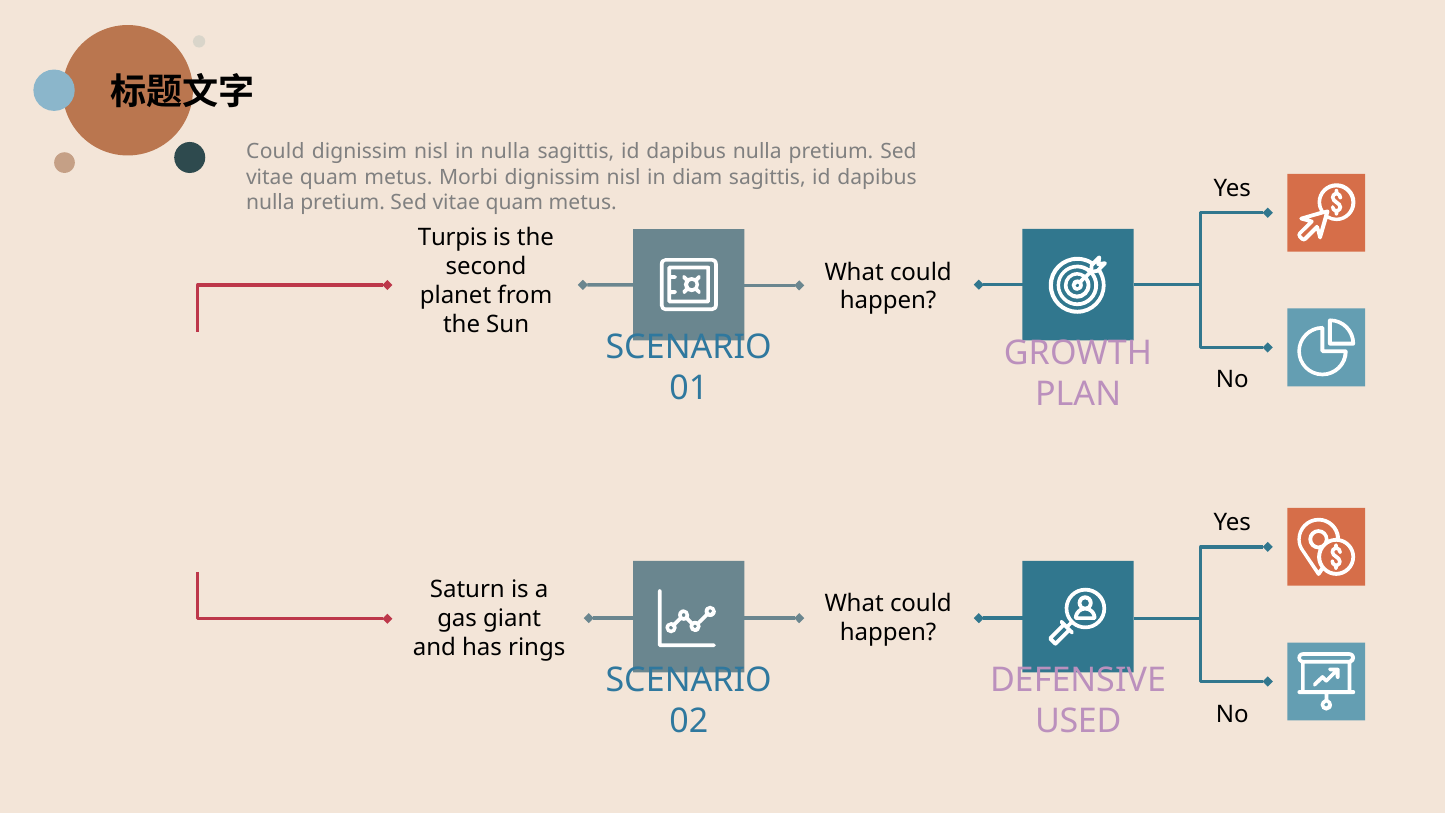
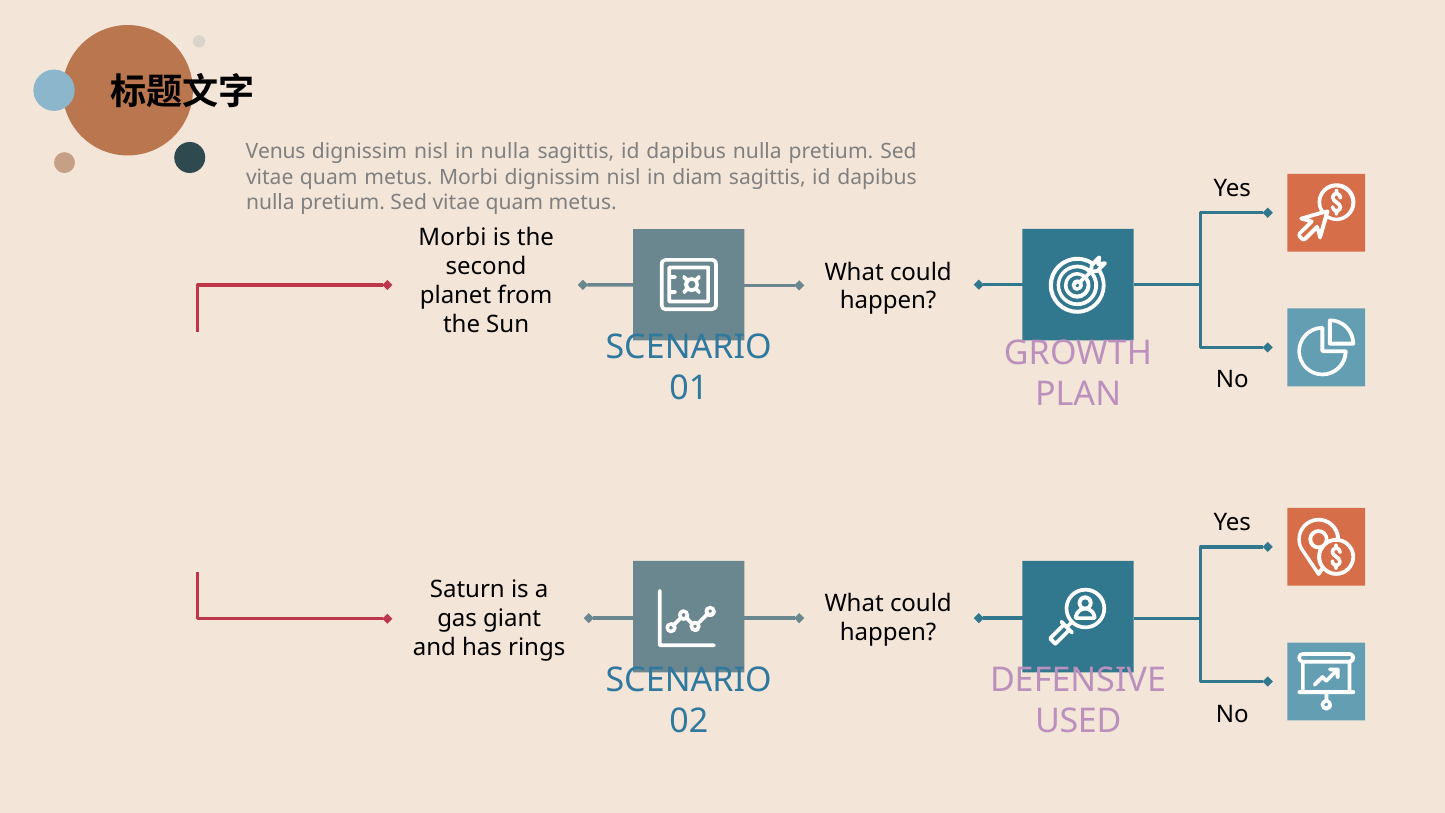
Could at (275, 152): Could -> Venus
Turpis at (453, 237): Turpis -> Morbi
